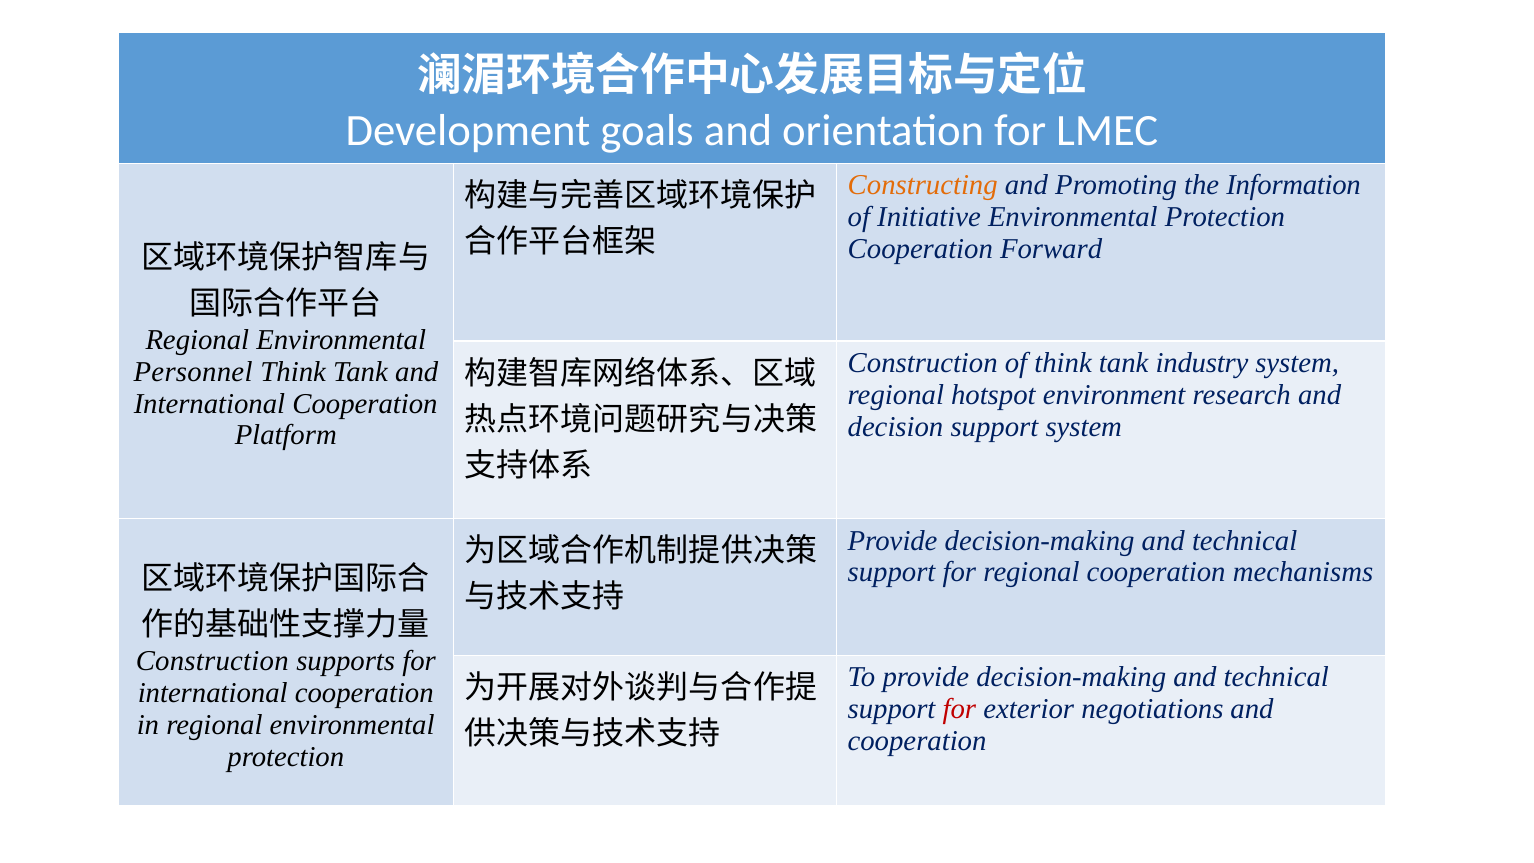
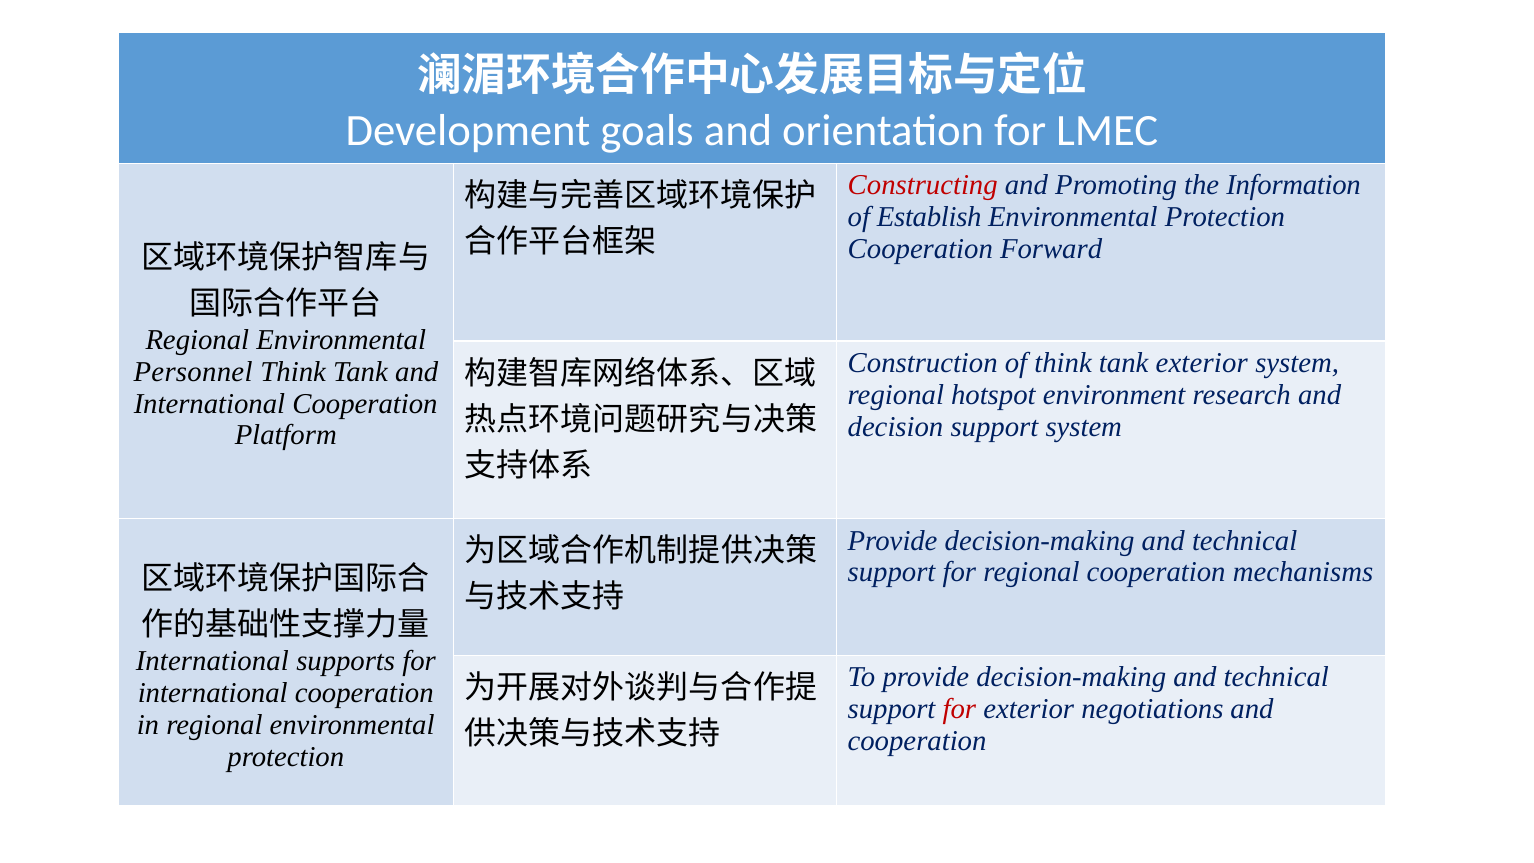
Constructing colour: orange -> red
Initiative: Initiative -> Establish
tank industry: industry -> exterior
Construction at (212, 661): Construction -> International
